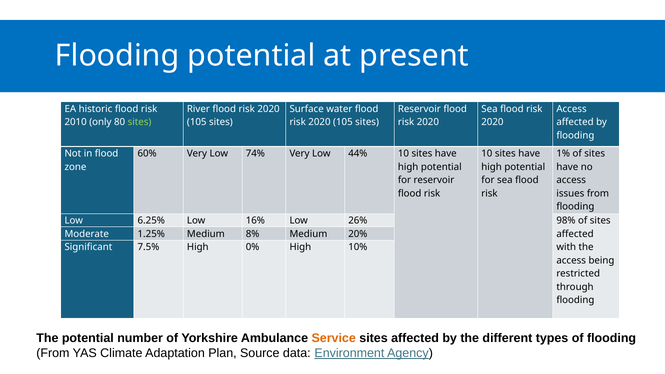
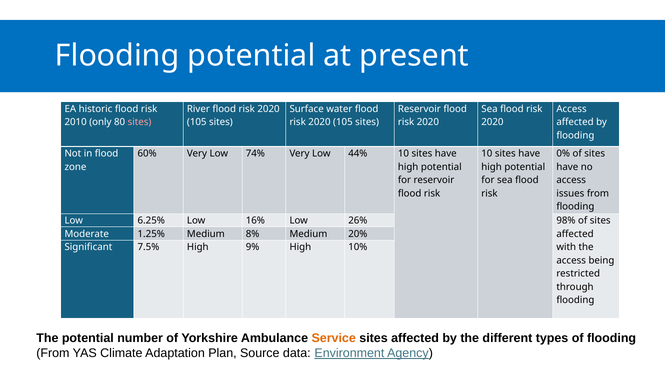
sites at (140, 122) colour: light green -> pink
1%: 1% -> 0%
0%: 0% -> 9%
